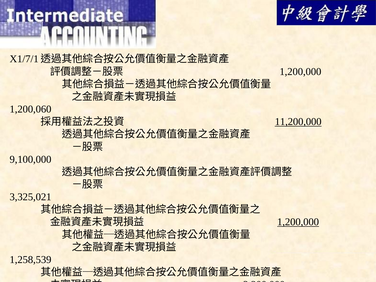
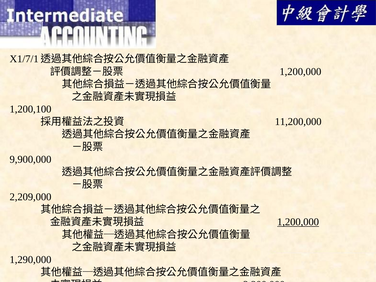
1,200,060: 1,200,060 -> 1,200,100
11,200,000 underline: present -> none
9,100,000: 9,100,000 -> 9,900,000
3,325,021: 3,325,021 -> 2,209,000
1,258,539: 1,258,539 -> 1,290,000
